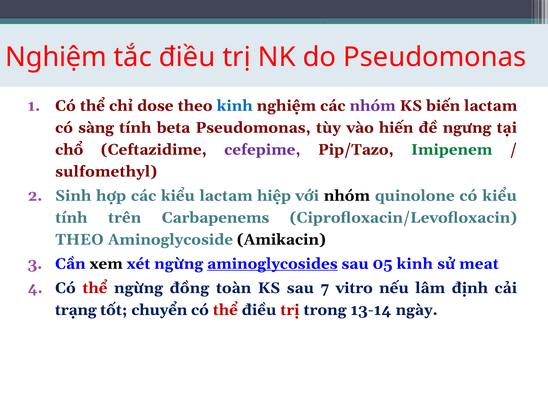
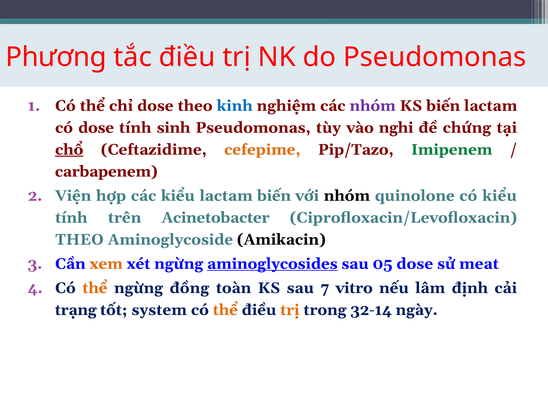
Nghiệm at (56, 57): Nghiệm -> Phương
có sàng: sàng -> dose
beta: beta -> sinh
hiến: hiến -> nghi
ngưng: ngưng -> chứng
chổ underline: none -> present
cefepime colour: purple -> orange
sulfomethyl: sulfomethyl -> carbapenem
Sinh: Sinh -> Viện
lactam hiệp: hiệp -> biến
Carbapenems: Carbapenems -> Acinetobacter
xem colour: black -> orange
05 kinh: kinh -> dose
thể at (95, 288) colour: red -> orange
chuyển: chuyển -> system
thể at (225, 310) colour: red -> orange
trị colour: red -> orange
13-14: 13-14 -> 32-14
